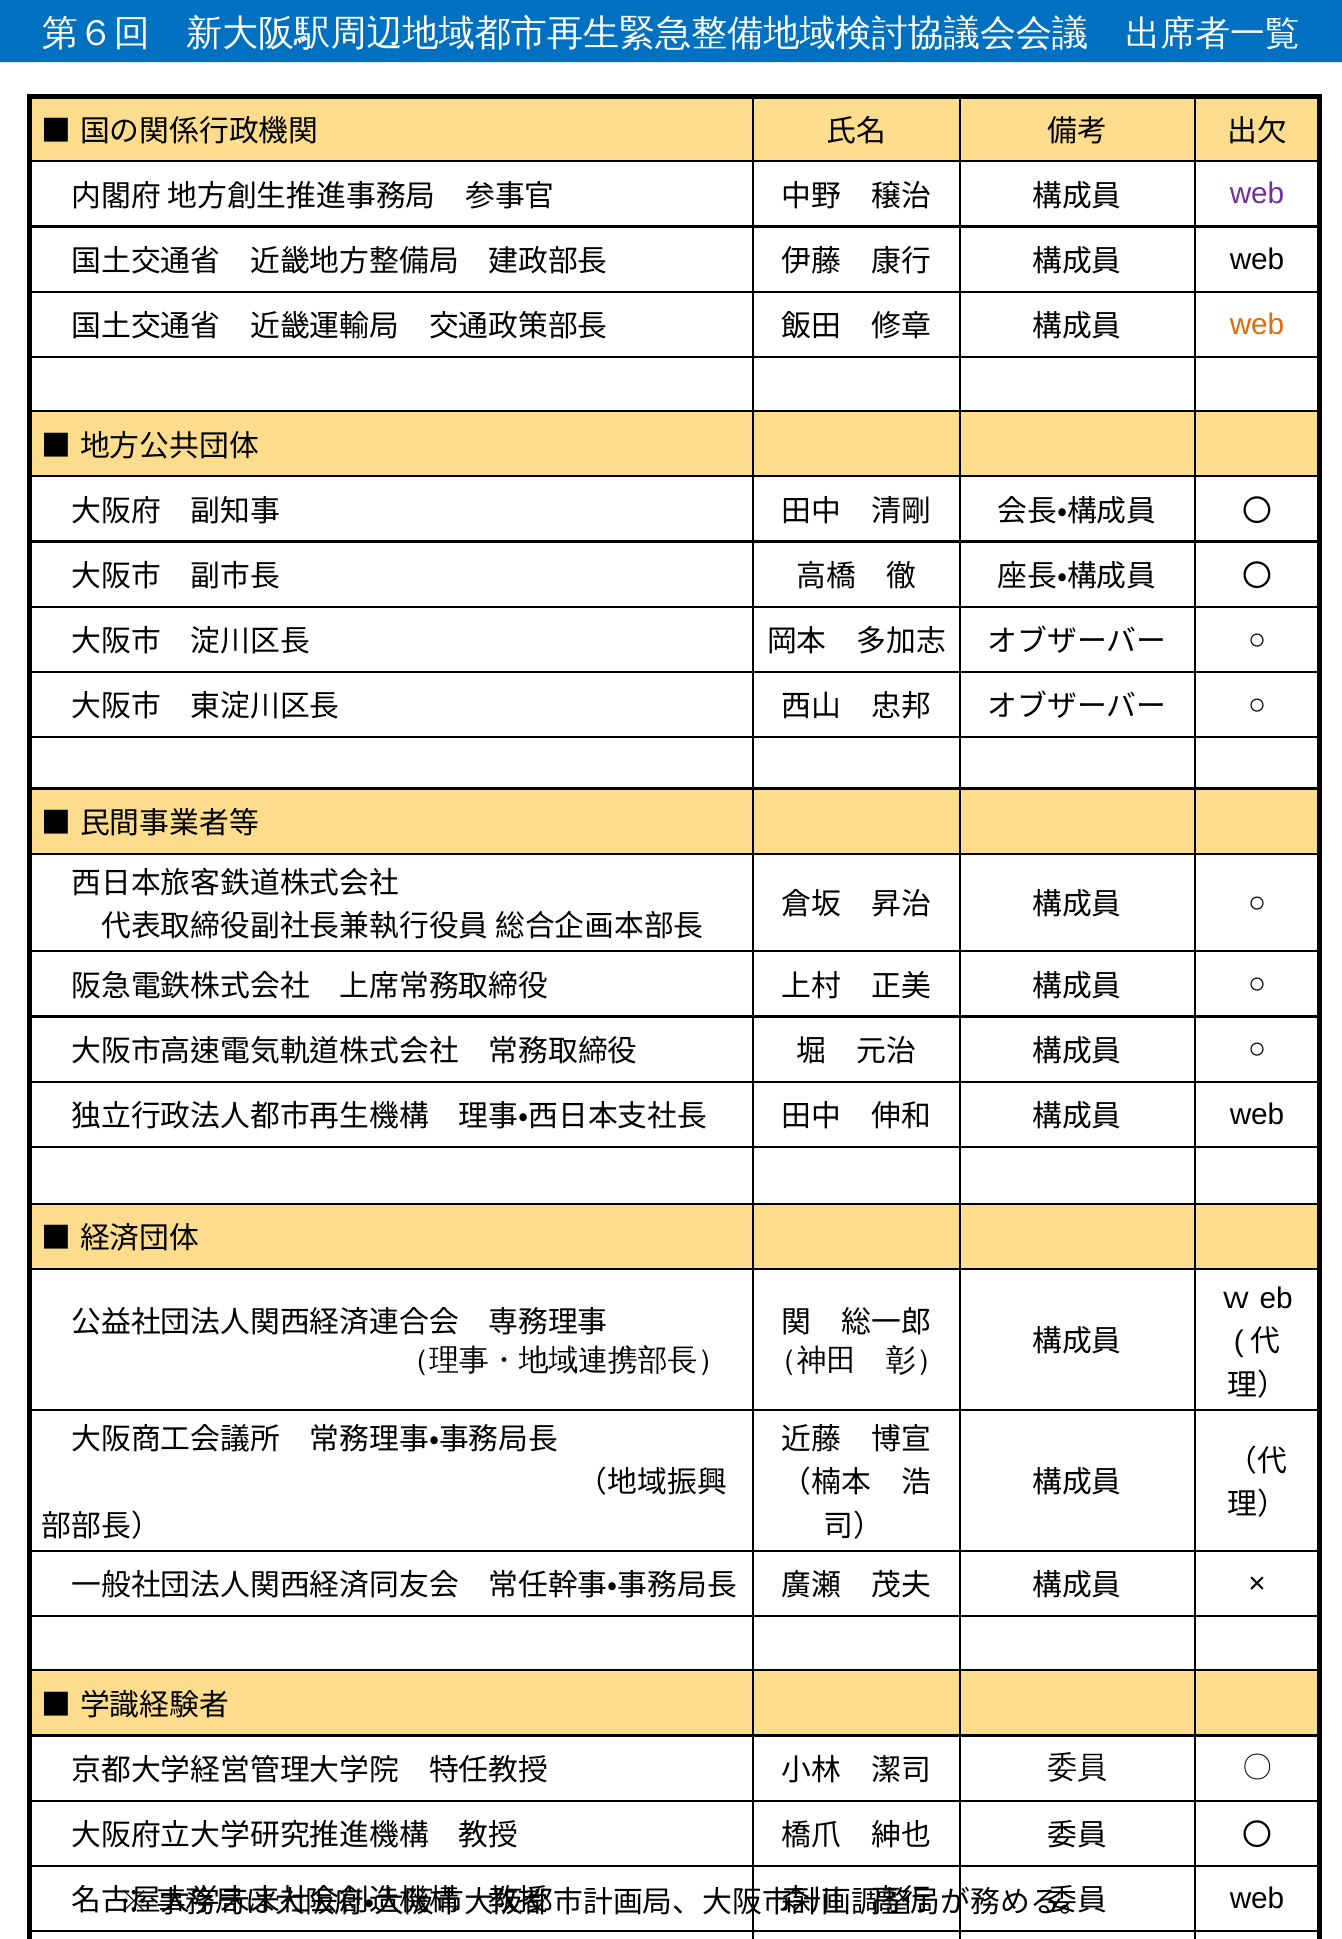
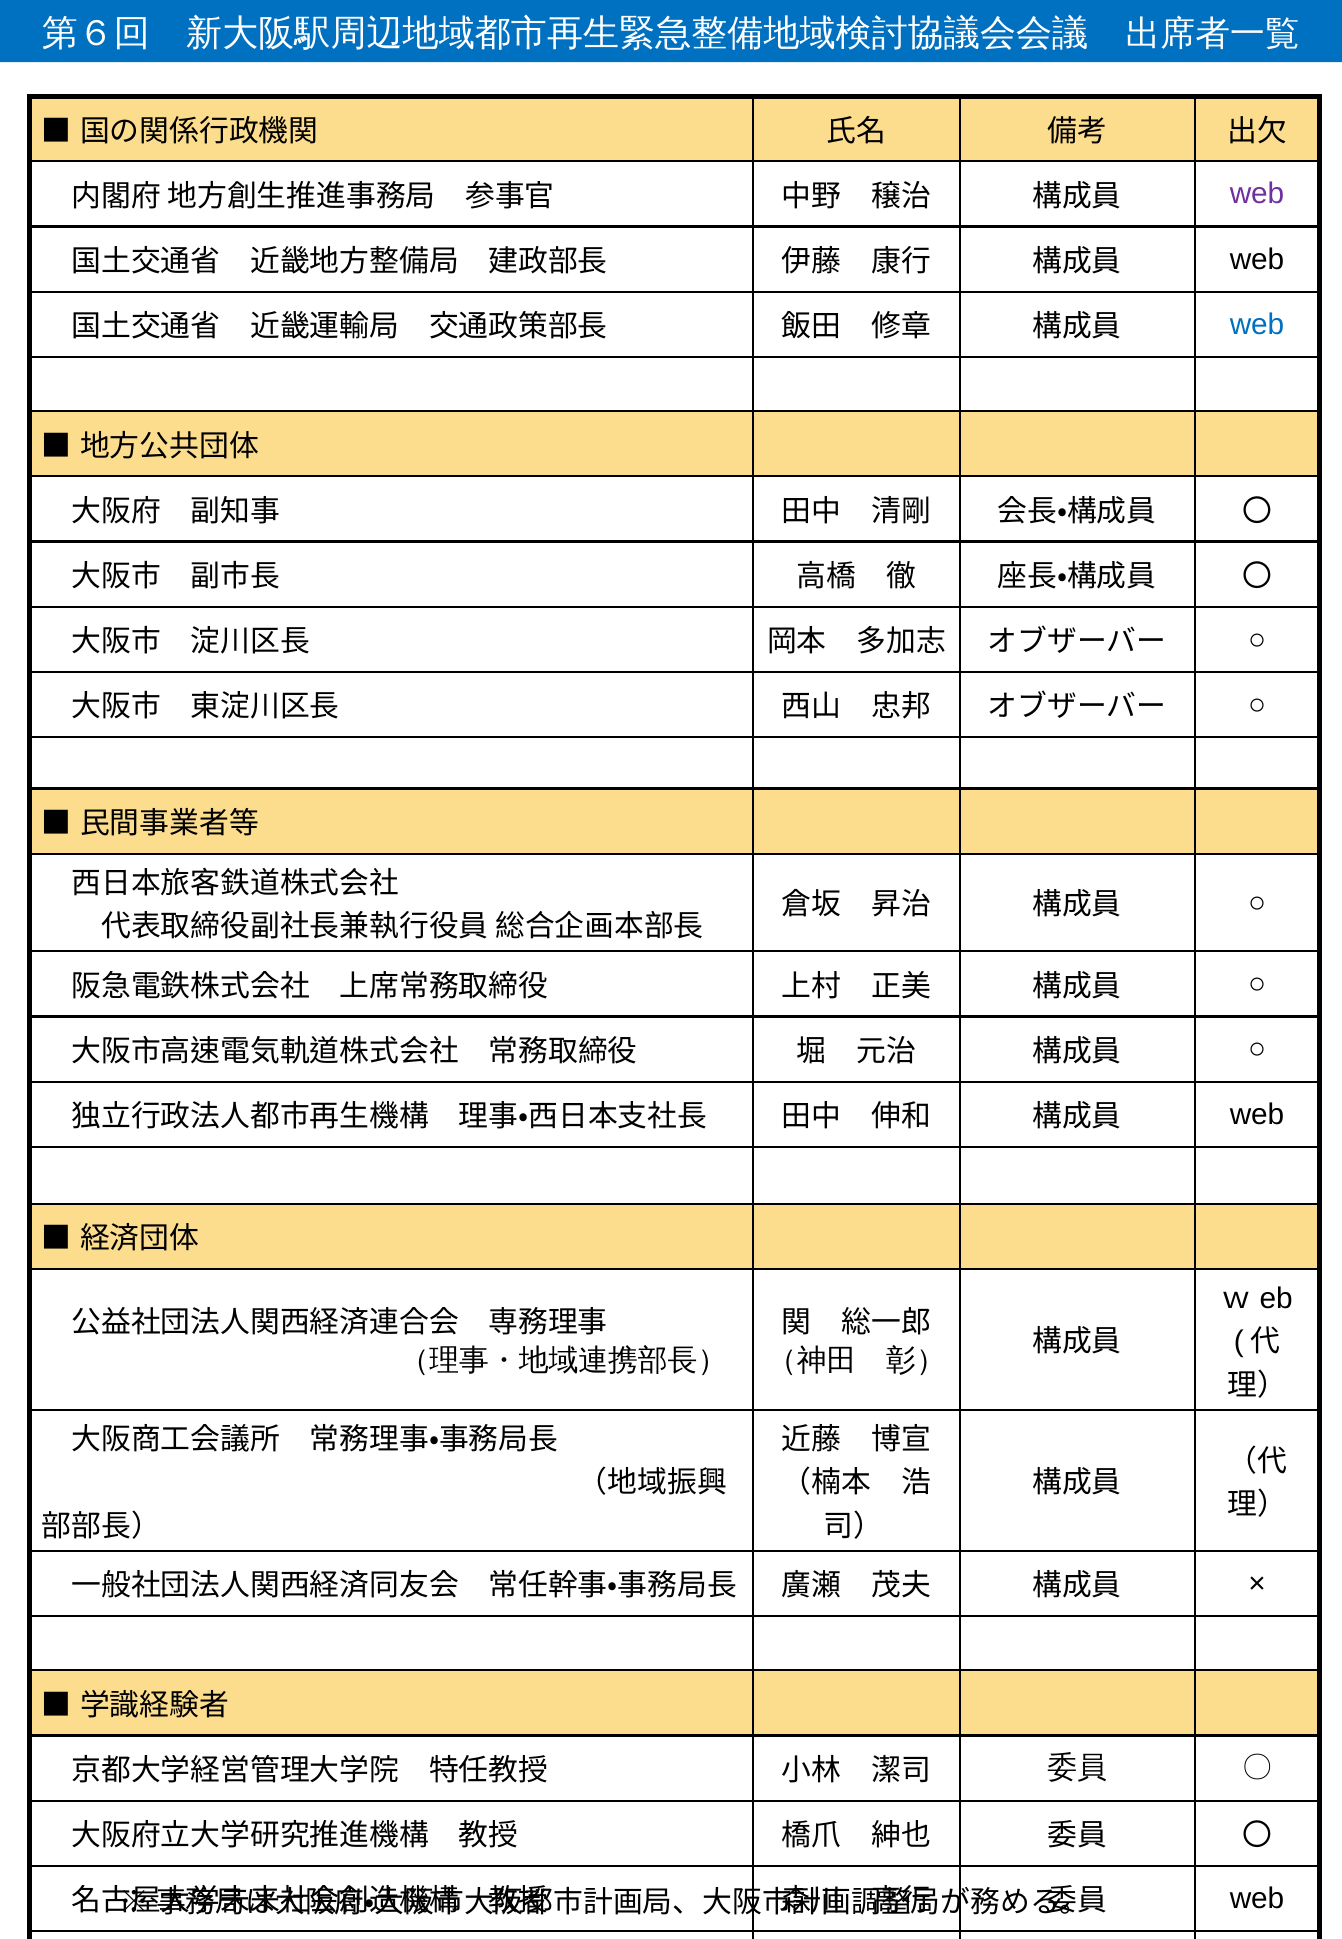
web at (1257, 324) colour: orange -> blue
